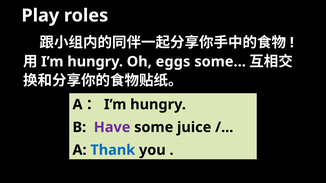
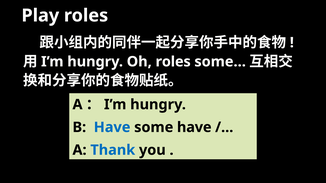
Oh eggs: eggs -> roles
Have at (112, 128) colour: purple -> blue
some juice: juice -> have
